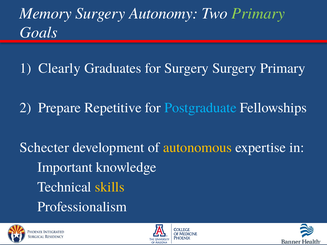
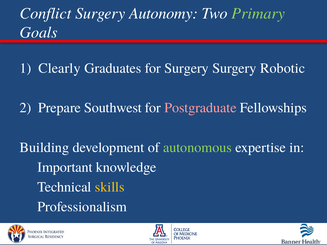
Memory: Memory -> Conflict
Surgery Primary: Primary -> Robotic
Repetitive: Repetitive -> Southwest
Postgraduate colour: light blue -> pink
Schecter: Schecter -> Building
autonomous colour: yellow -> light green
